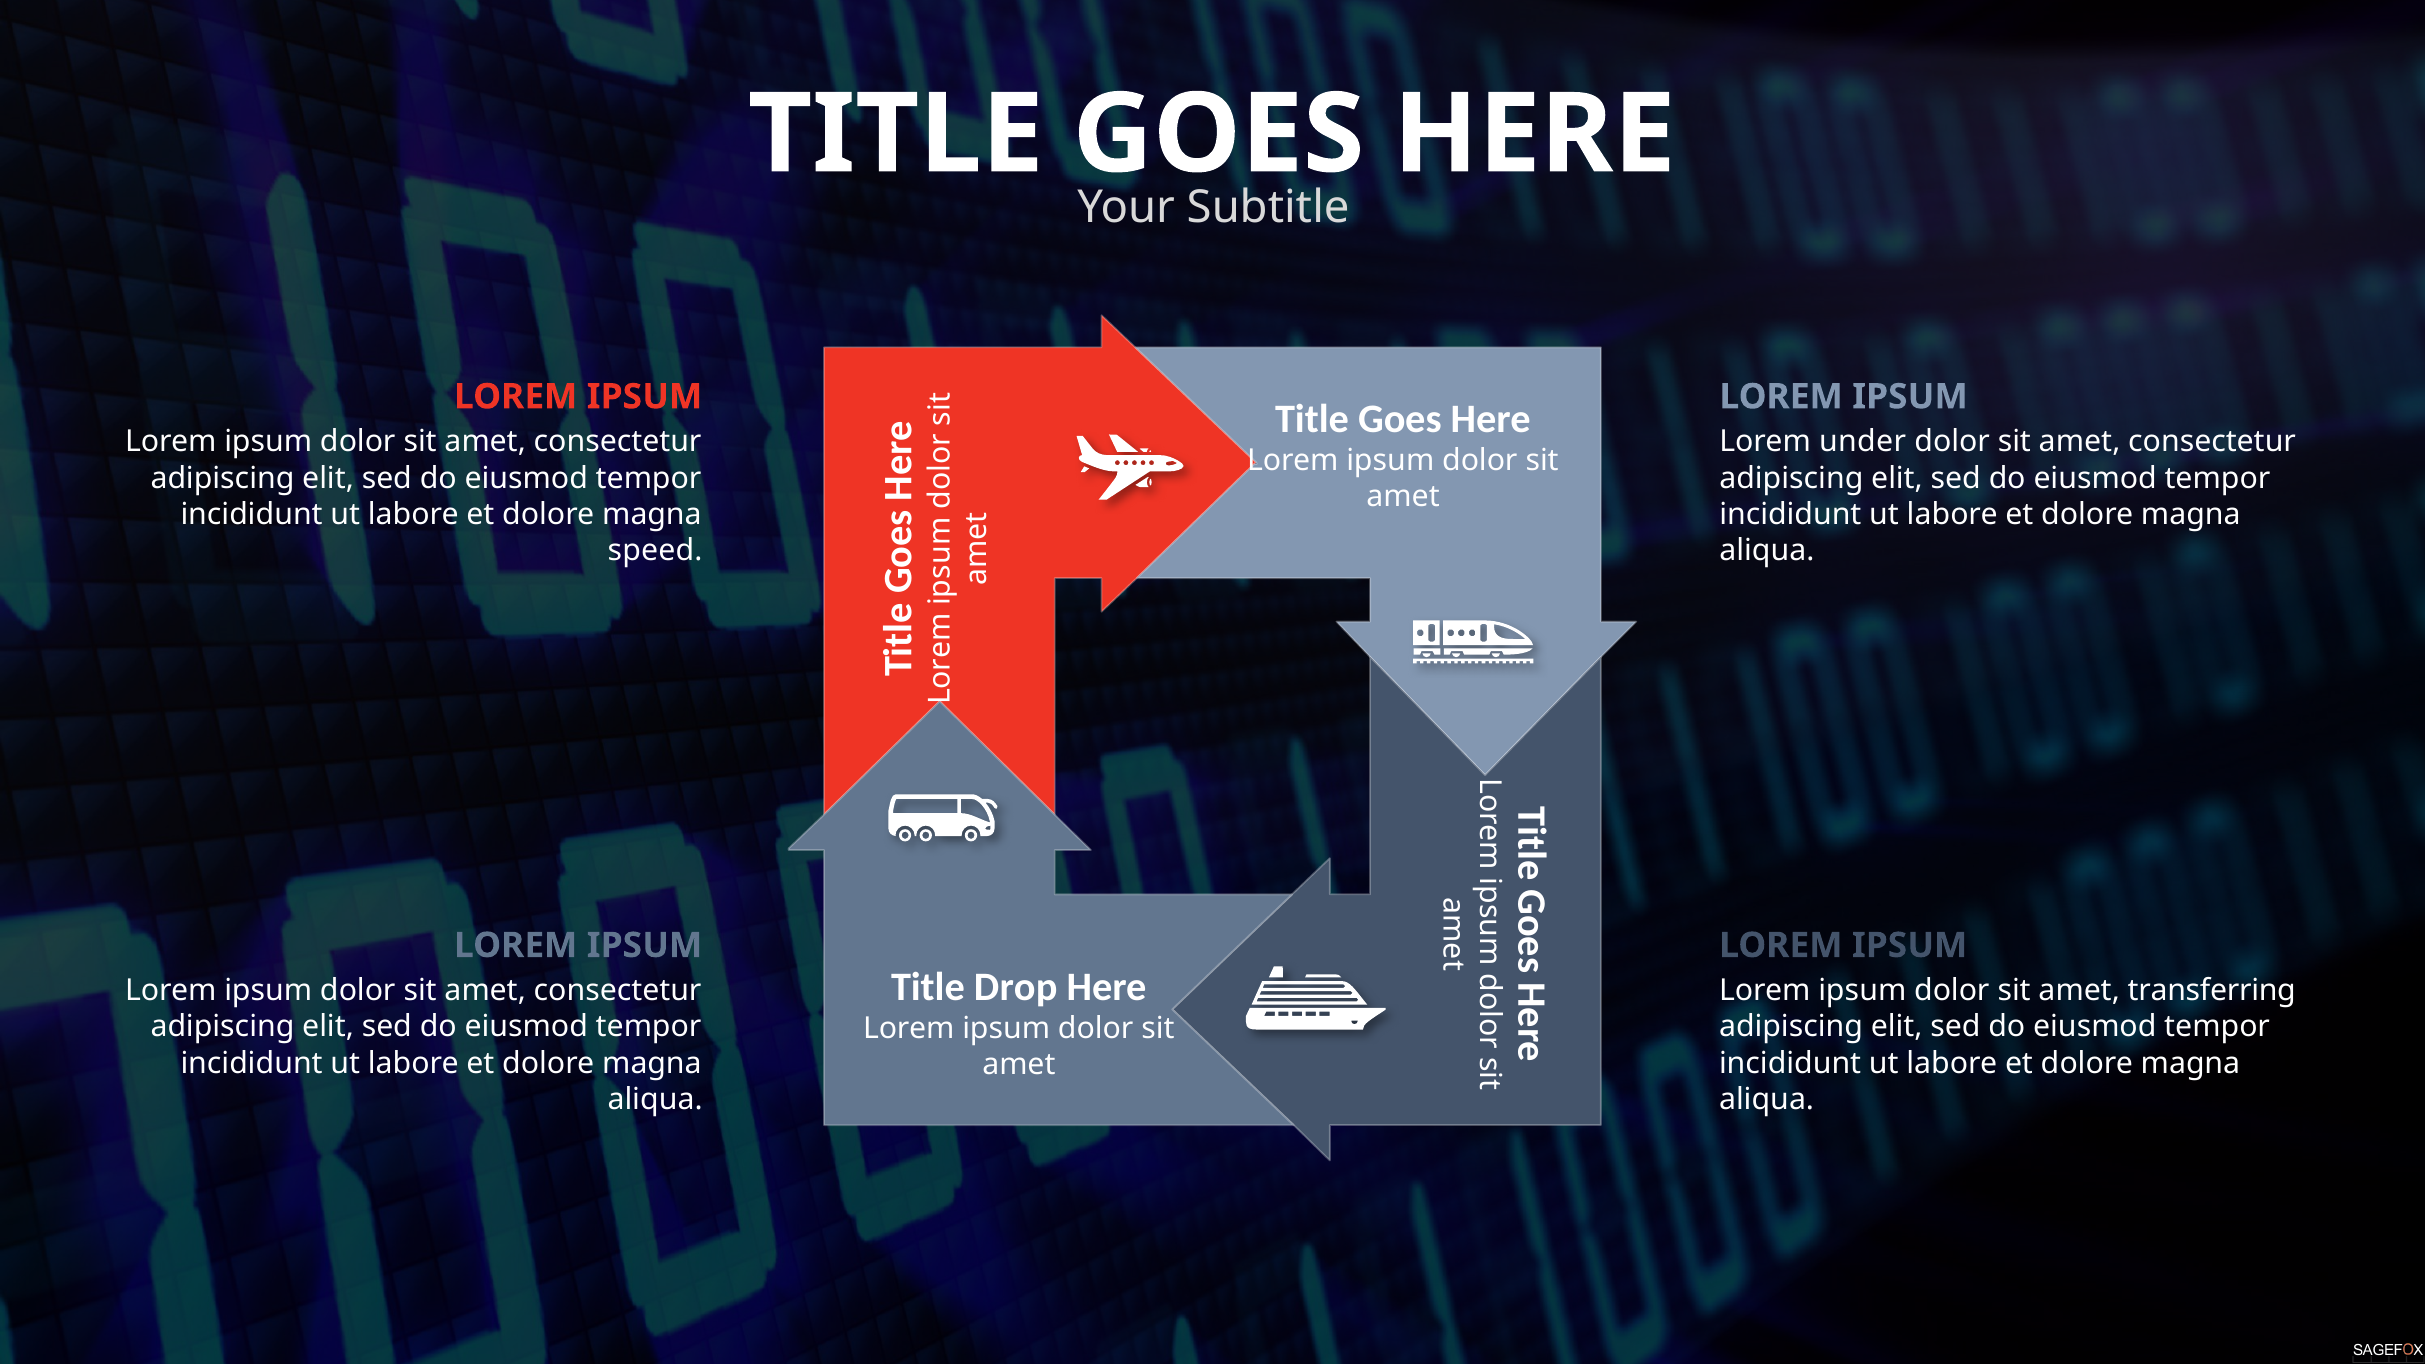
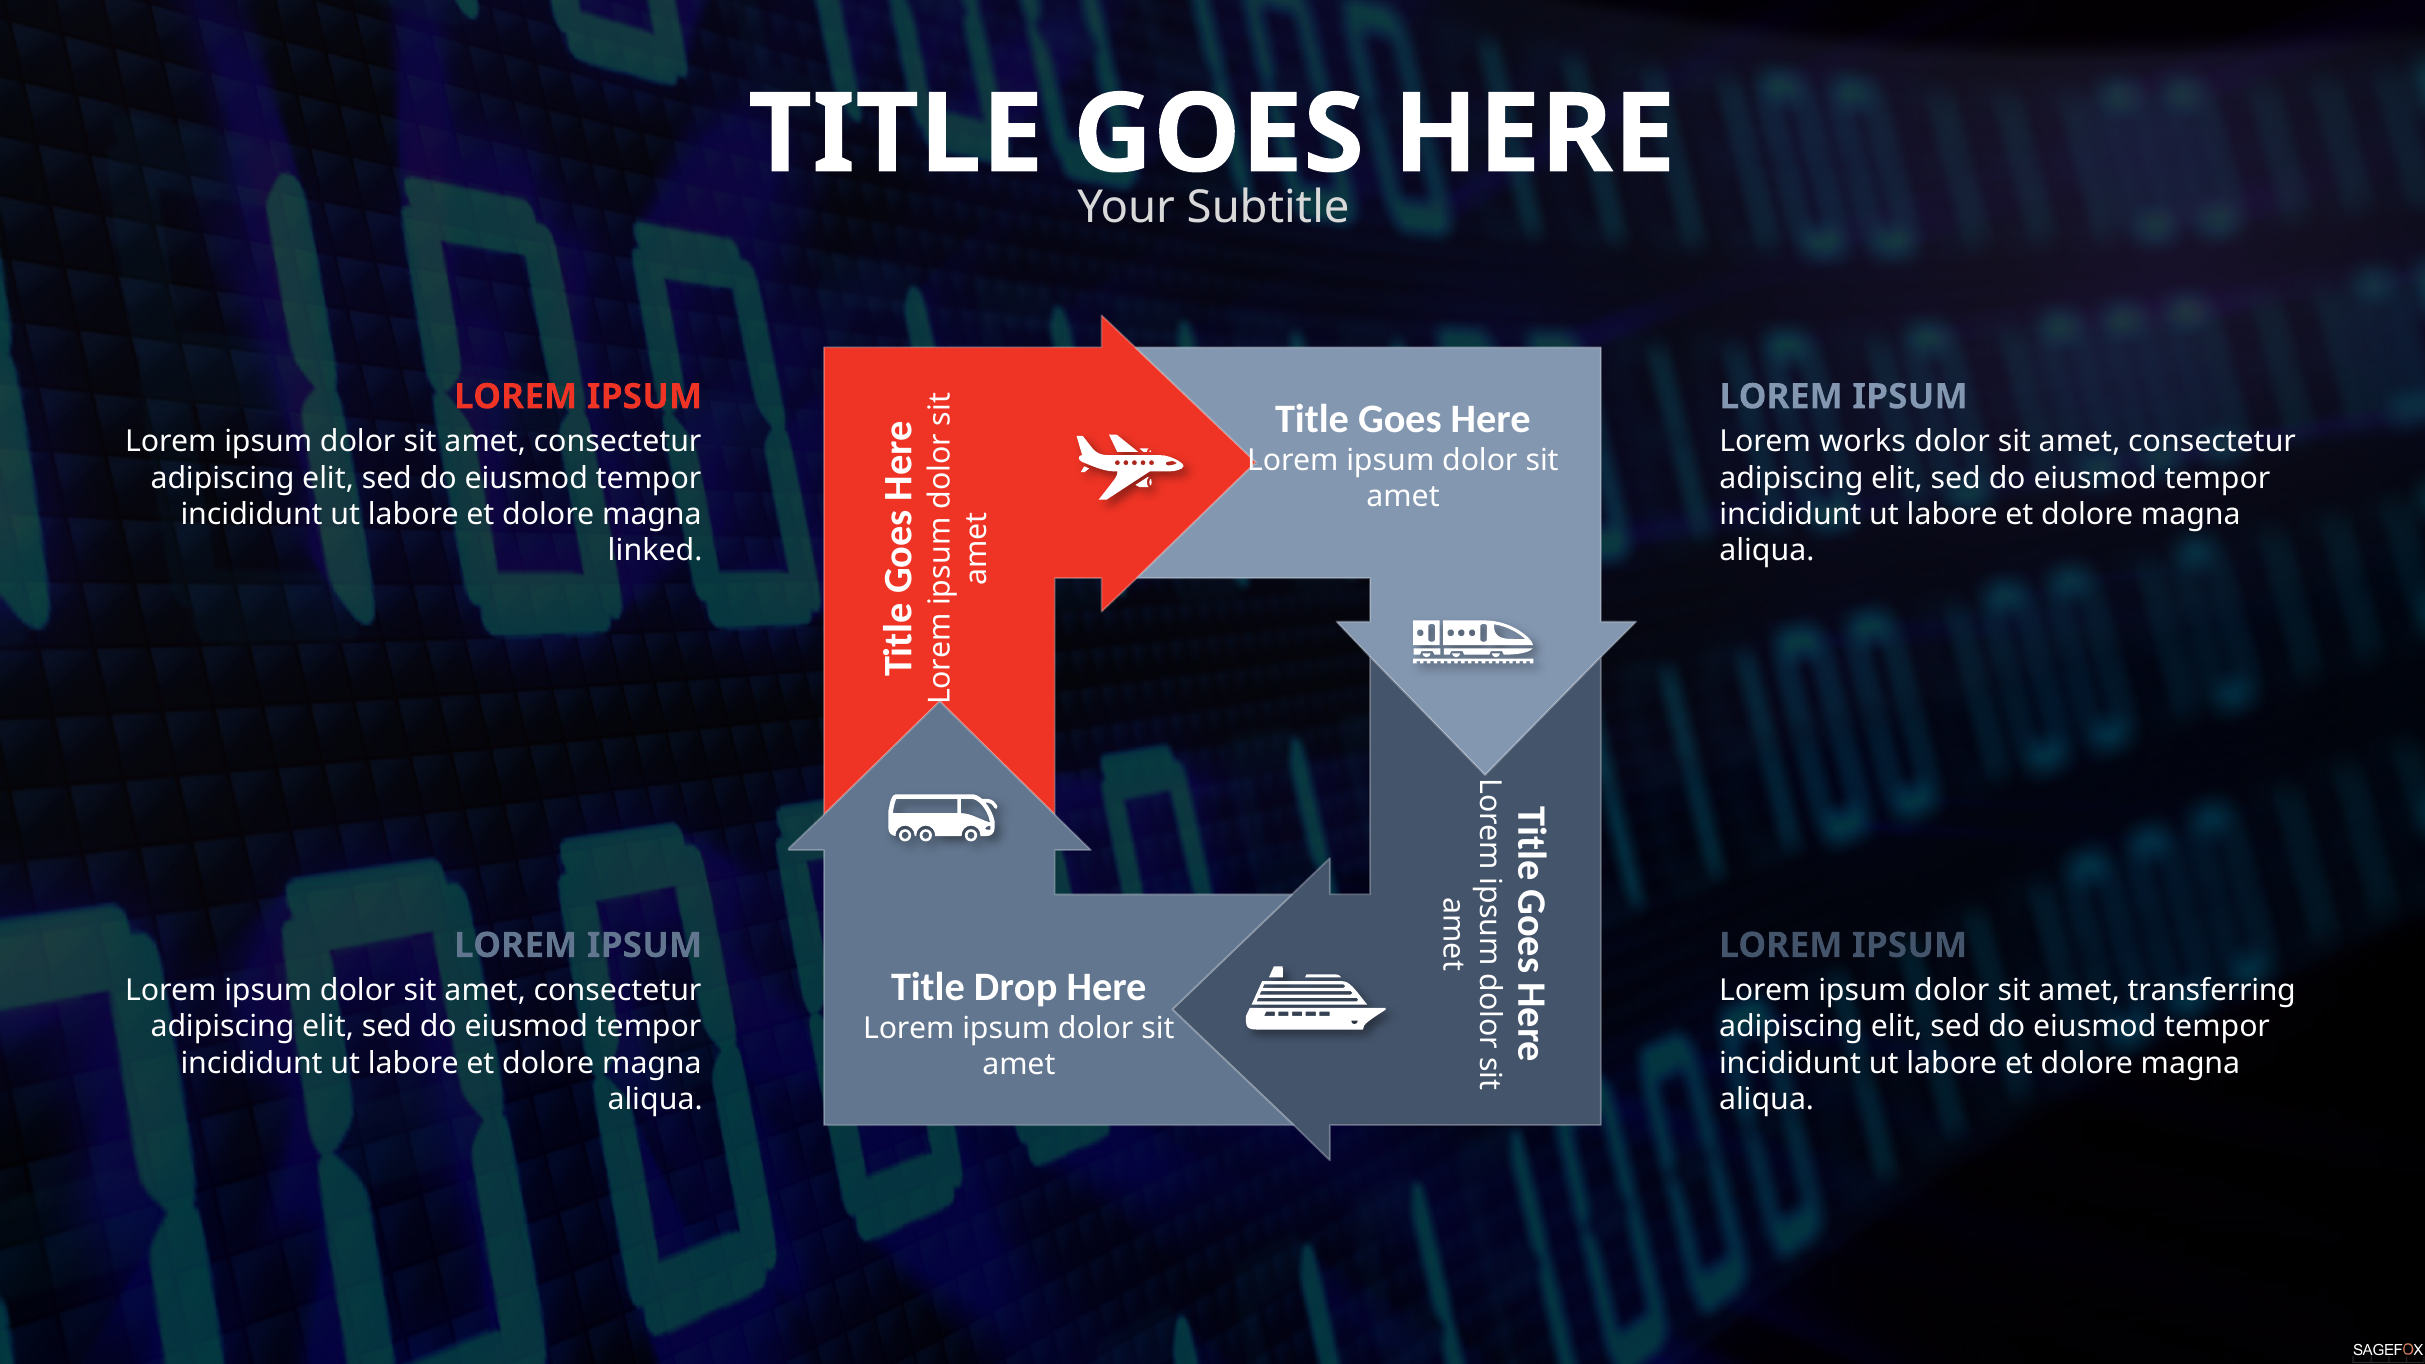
under: under -> works
speed: speed -> linked
